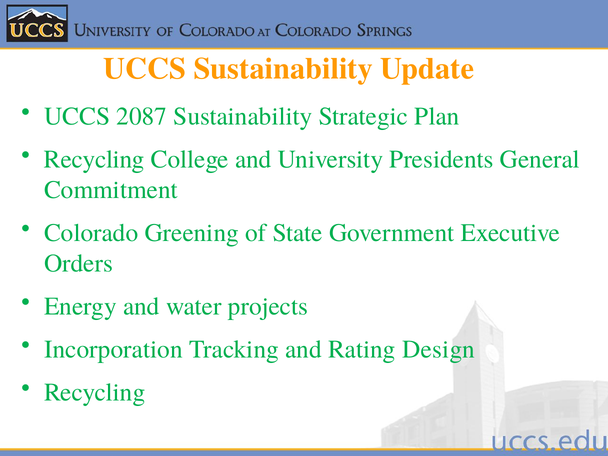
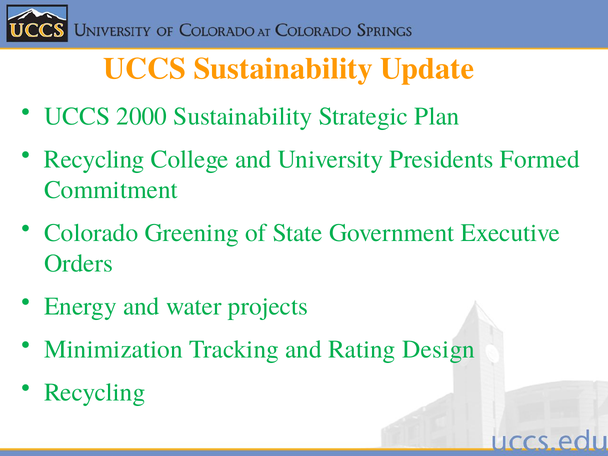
2087: 2087 -> 2000
General: General -> Formed
Incorporation: Incorporation -> Minimization
